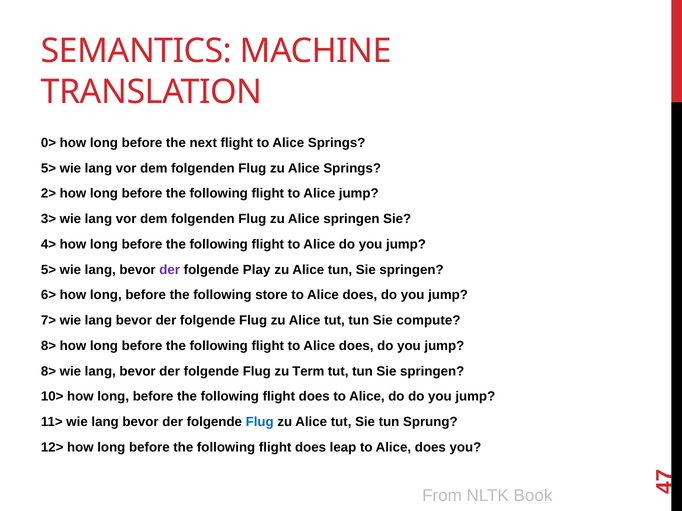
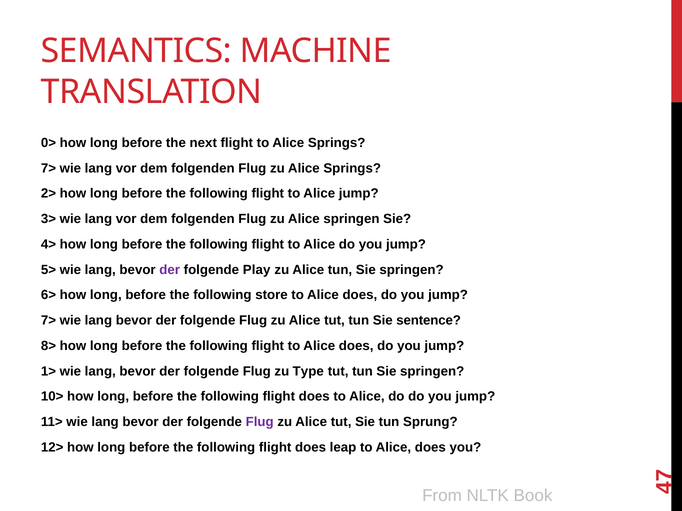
5> at (48, 168): 5> -> 7>
compute: compute -> sentence
8> at (48, 372): 8> -> 1>
Term: Term -> Type
Flug at (260, 422) colour: blue -> purple
